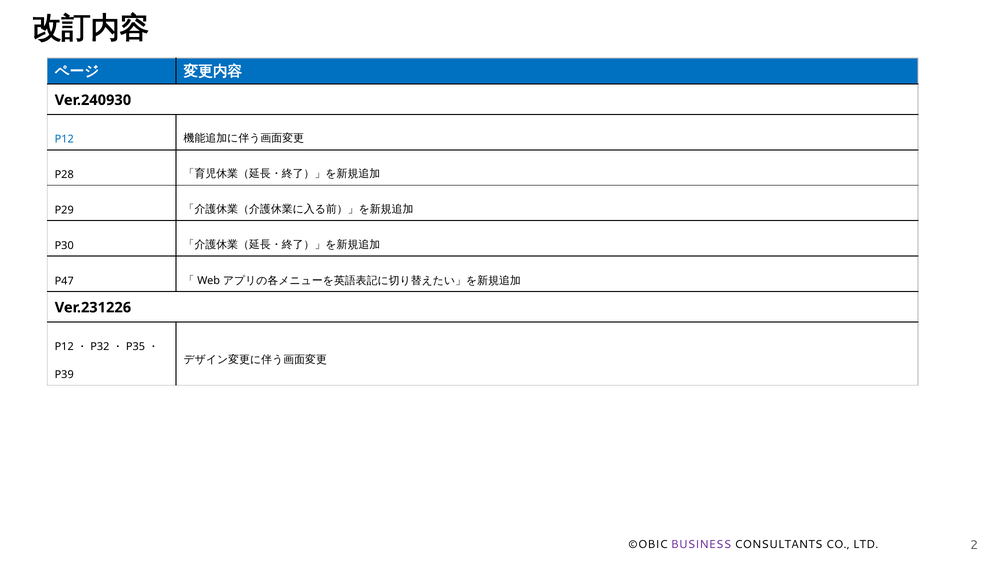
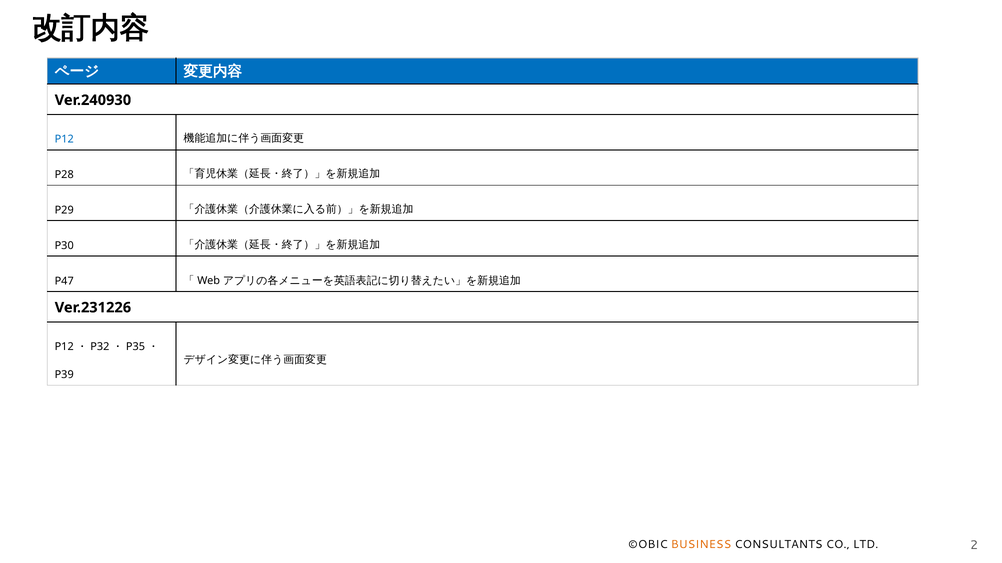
BUSINESS colour: purple -> orange
